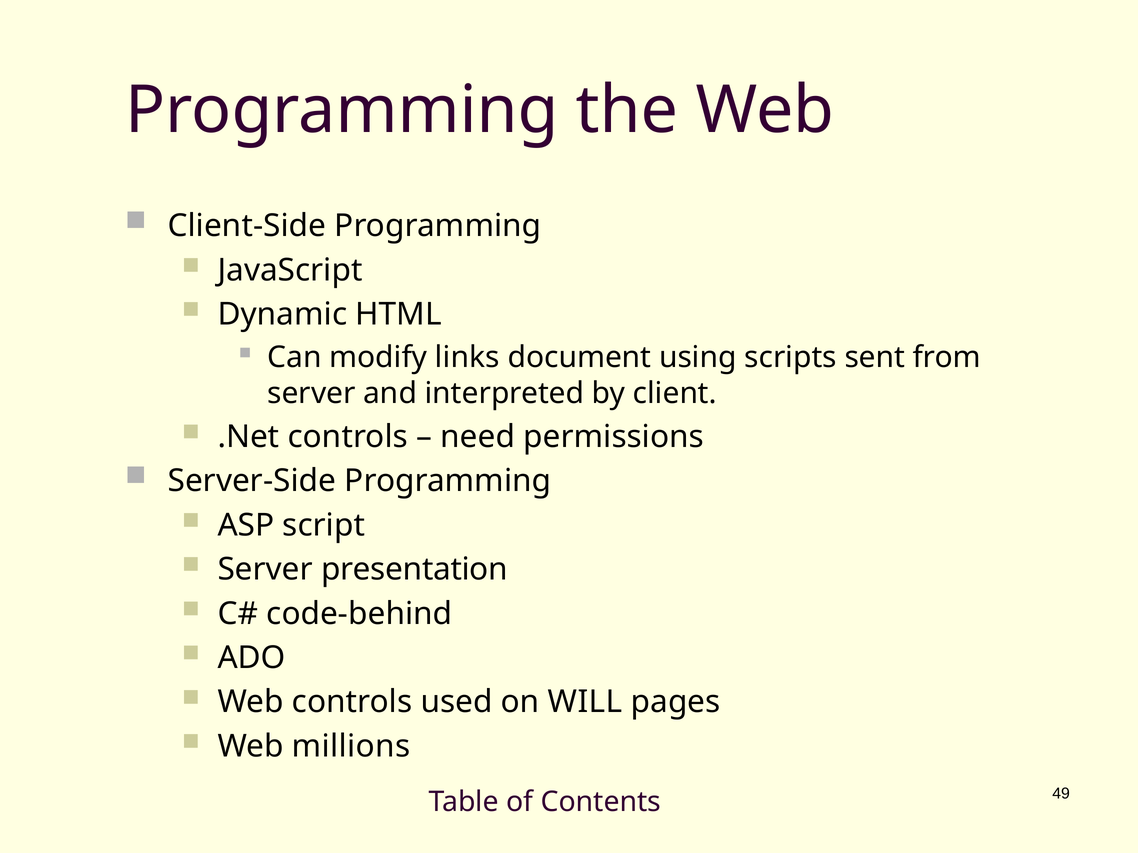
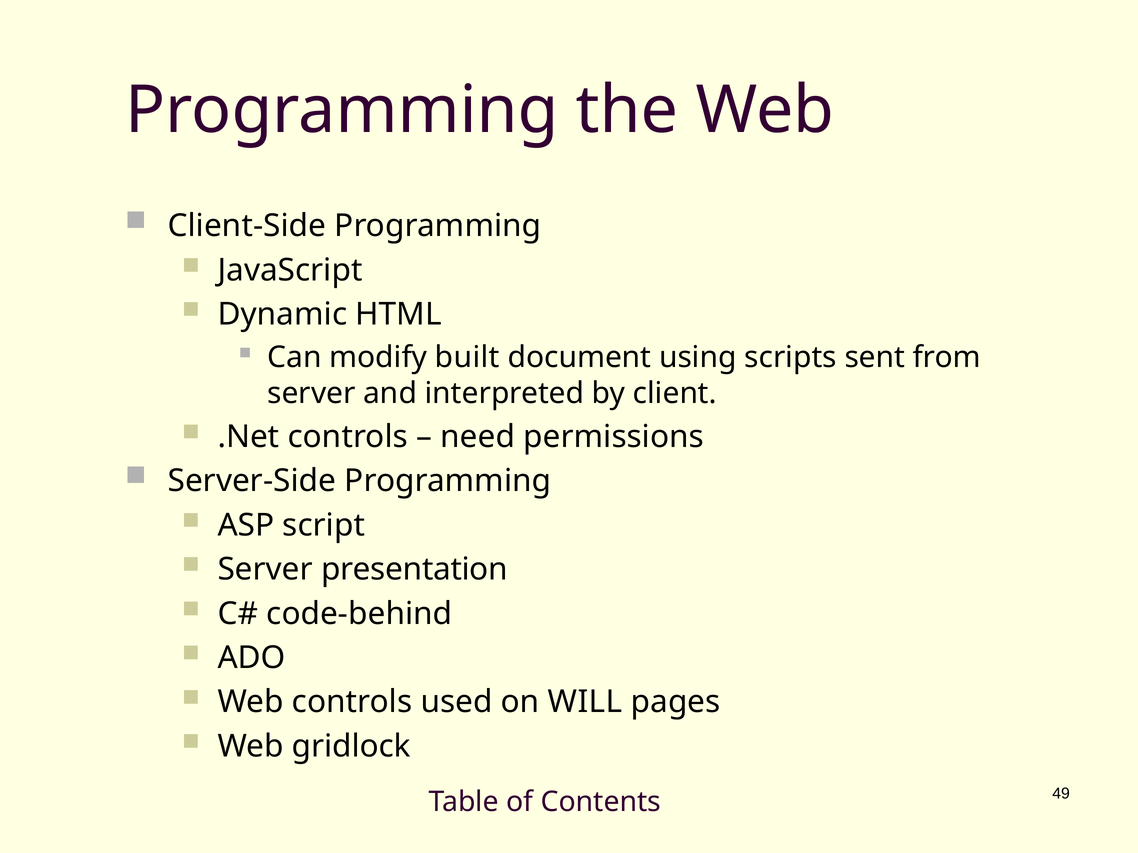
links: links -> built
millions: millions -> gridlock
